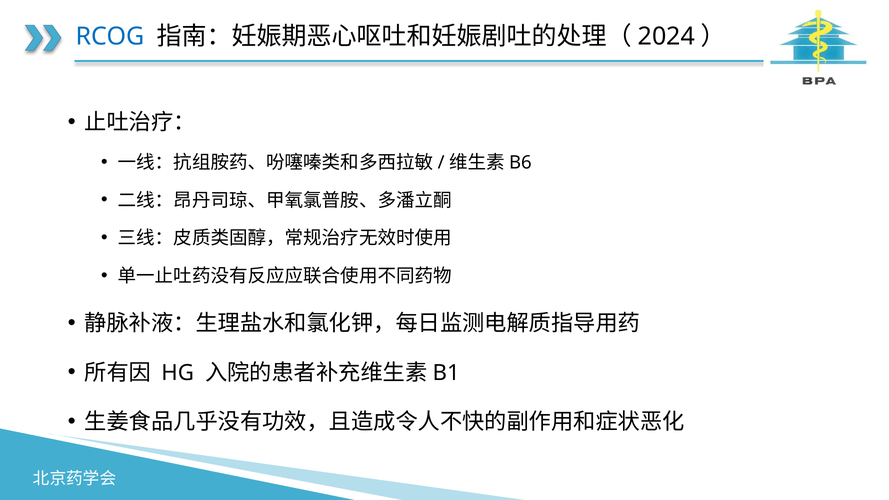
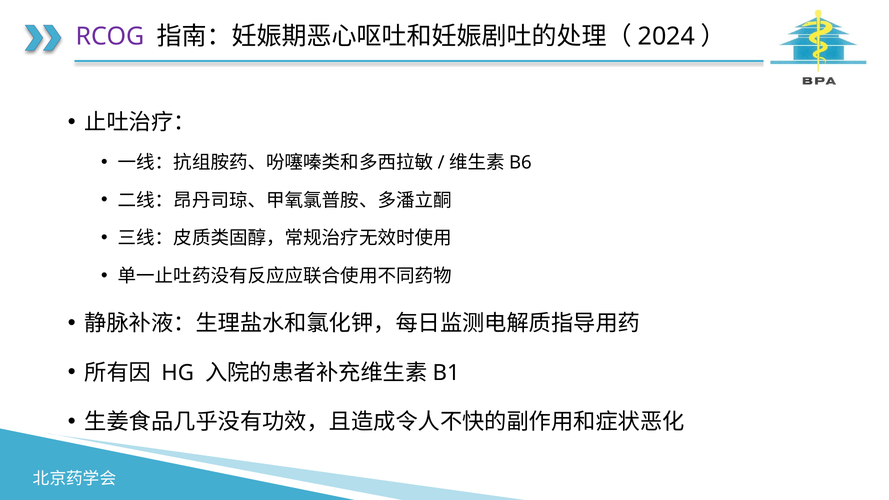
RCOG colour: blue -> purple
